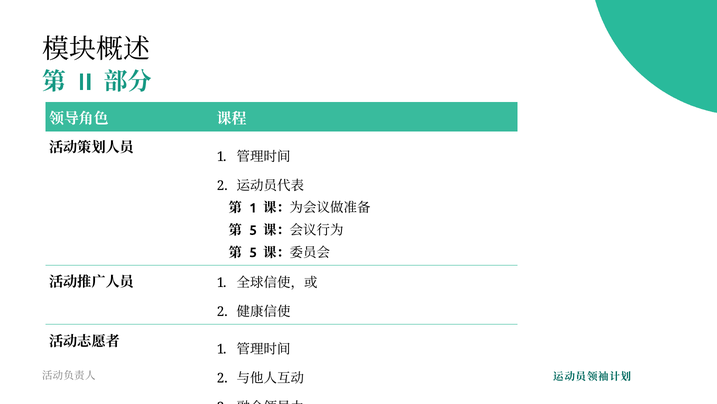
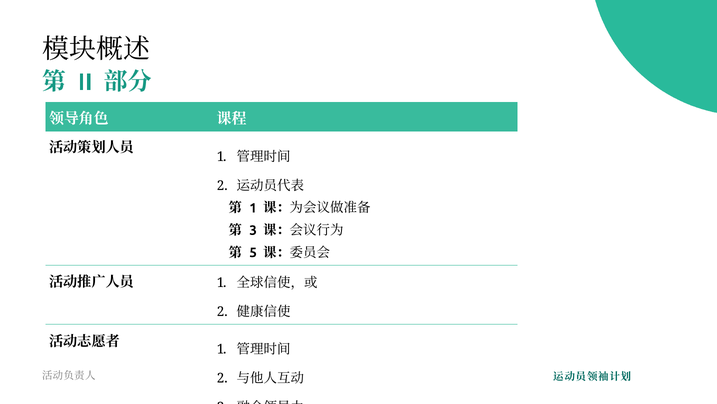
5 at (253, 230): 5 -> 3
